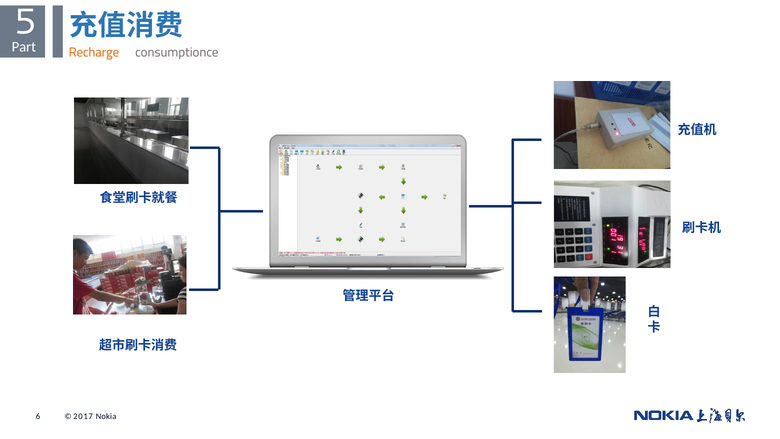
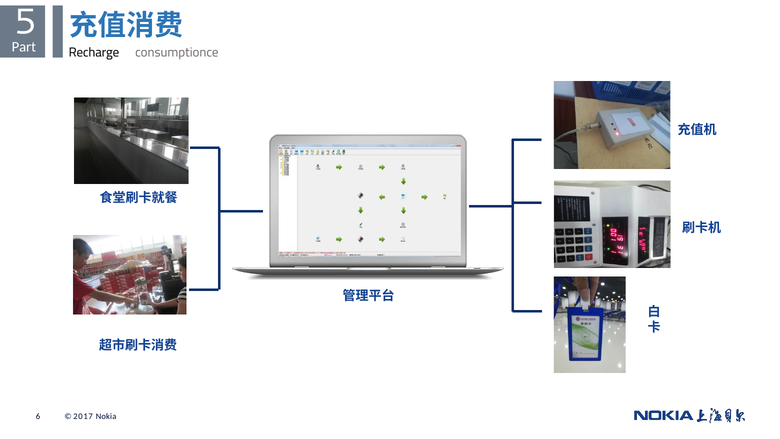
Recharge colour: orange -> black
